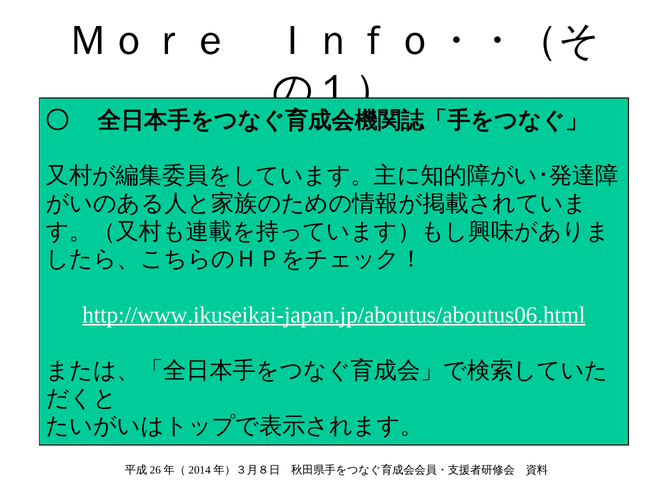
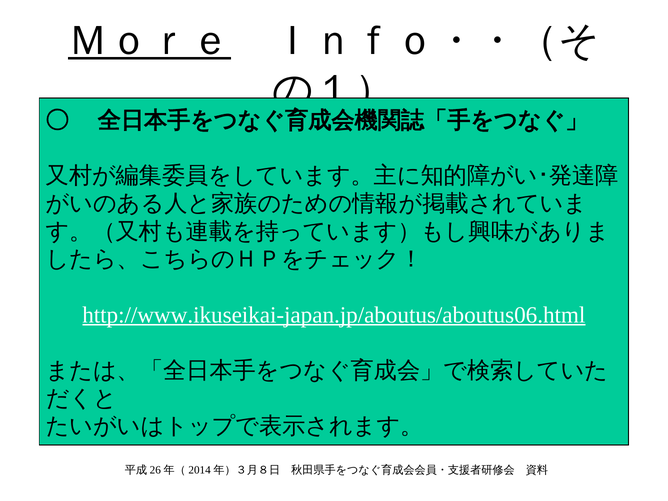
Ｍｏｒｅ underline: none -> present
